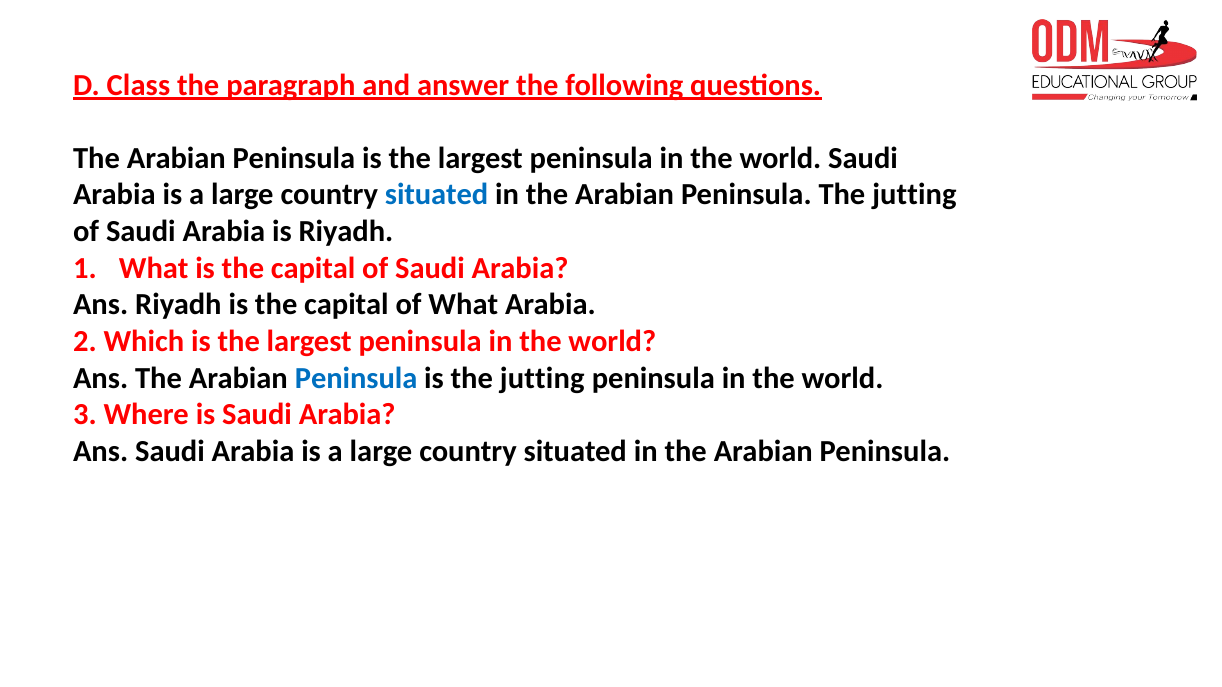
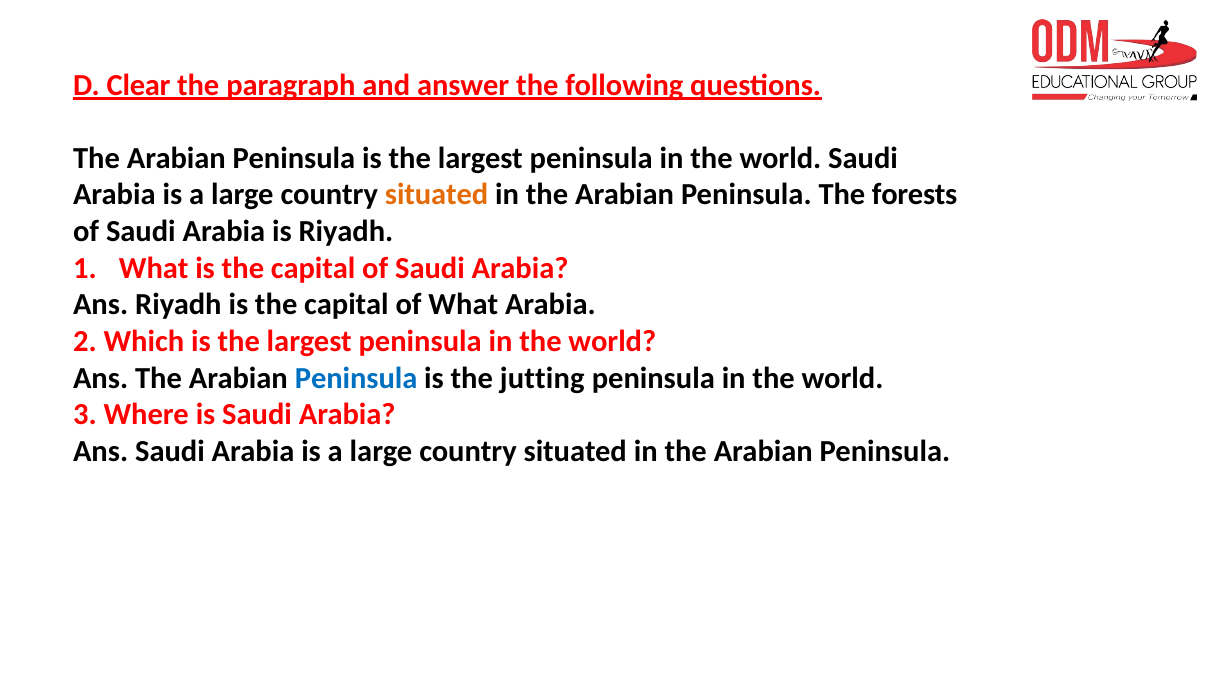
Class: Class -> Clear
situated at (437, 195) colour: blue -> orange
Peninsula The jutting: jutting -> forests
